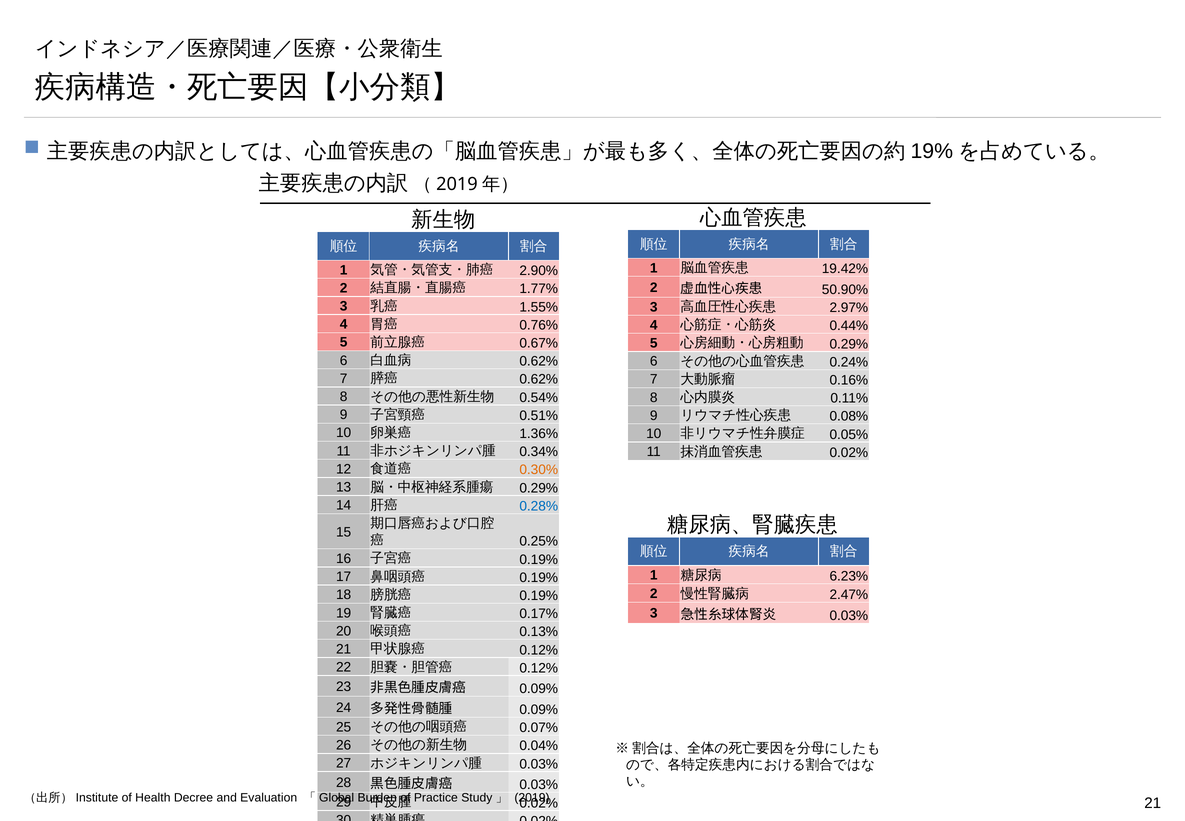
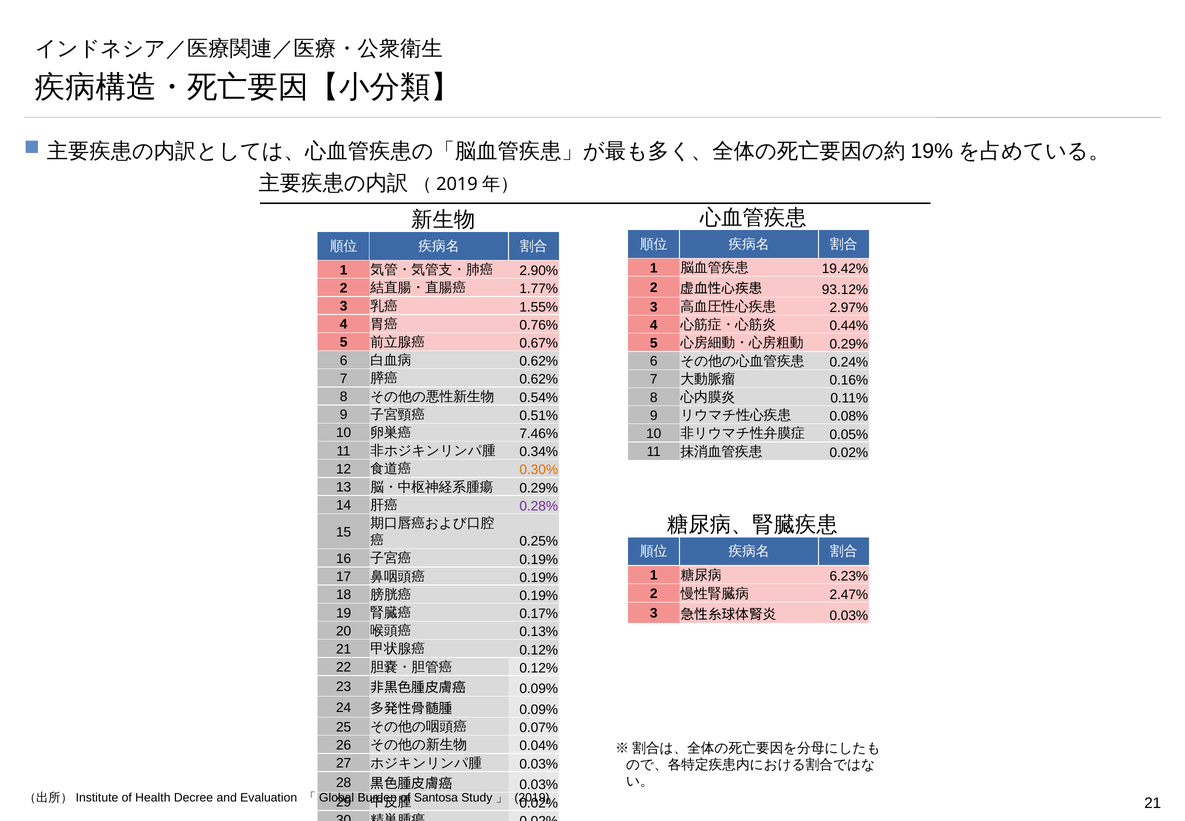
50.90%: 50.90% -> 93.12%
1.36%: 1.36% -> 7.46%
0.28% colour: blue -> purple
Practice: Practice -> Santosa
